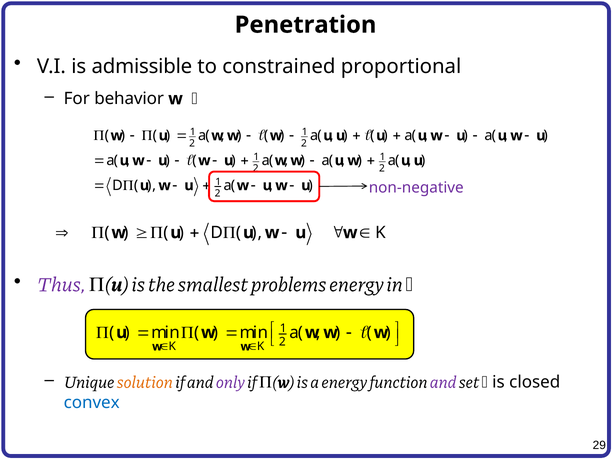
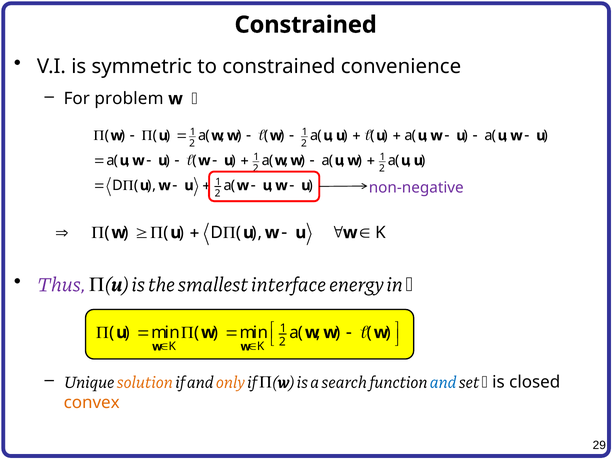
Penetration at (306, 25): Penetration -> Constrained
admissible: admissible -> symmetric
proportional: proportional -> convenience
behavior: behavior -> problem
problems: problems -> interface
only colour: purple -> orange
a energy: energy -> search
and at (443, 382) colour: purple -> blue
convex colour: blue -> orange
